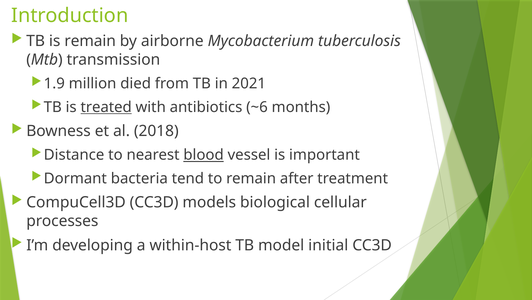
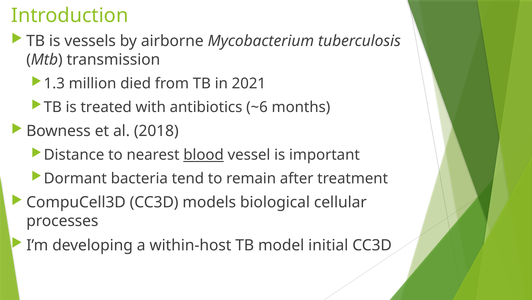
is remain: remain -> vessels
1.9: 1.9 -> 1.3
treated underline: present -> none
